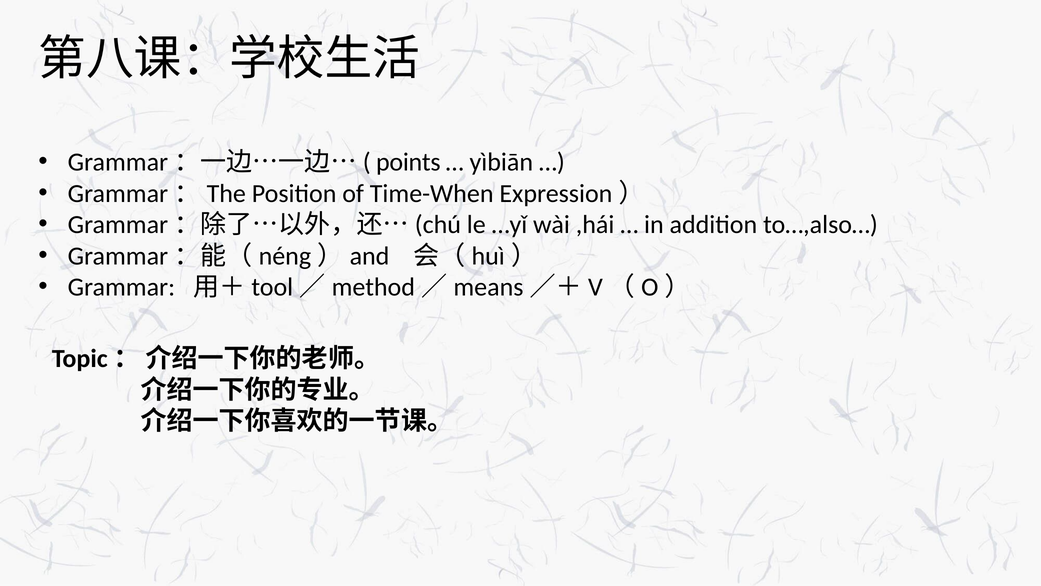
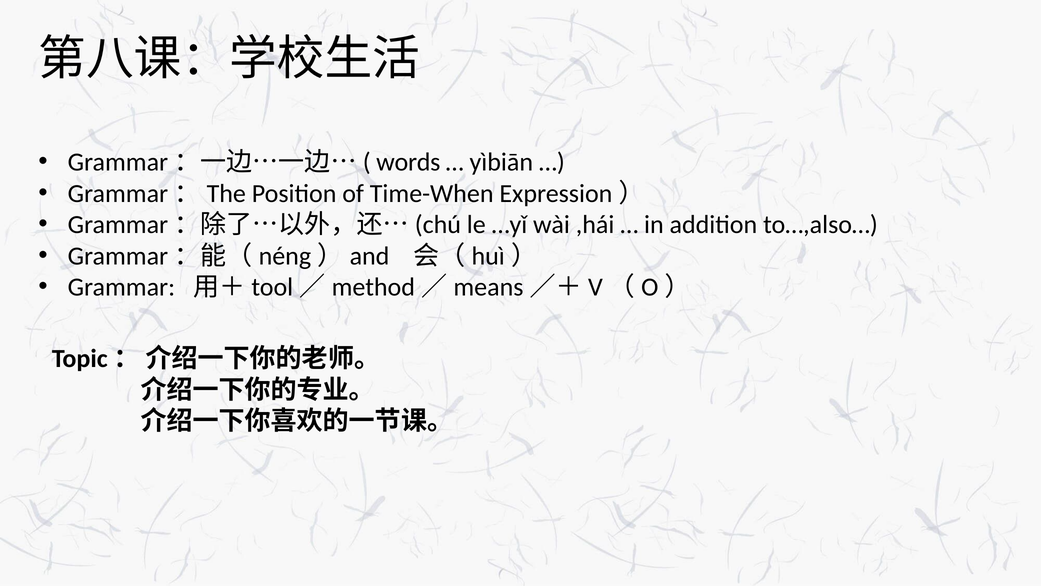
points: points -> words
